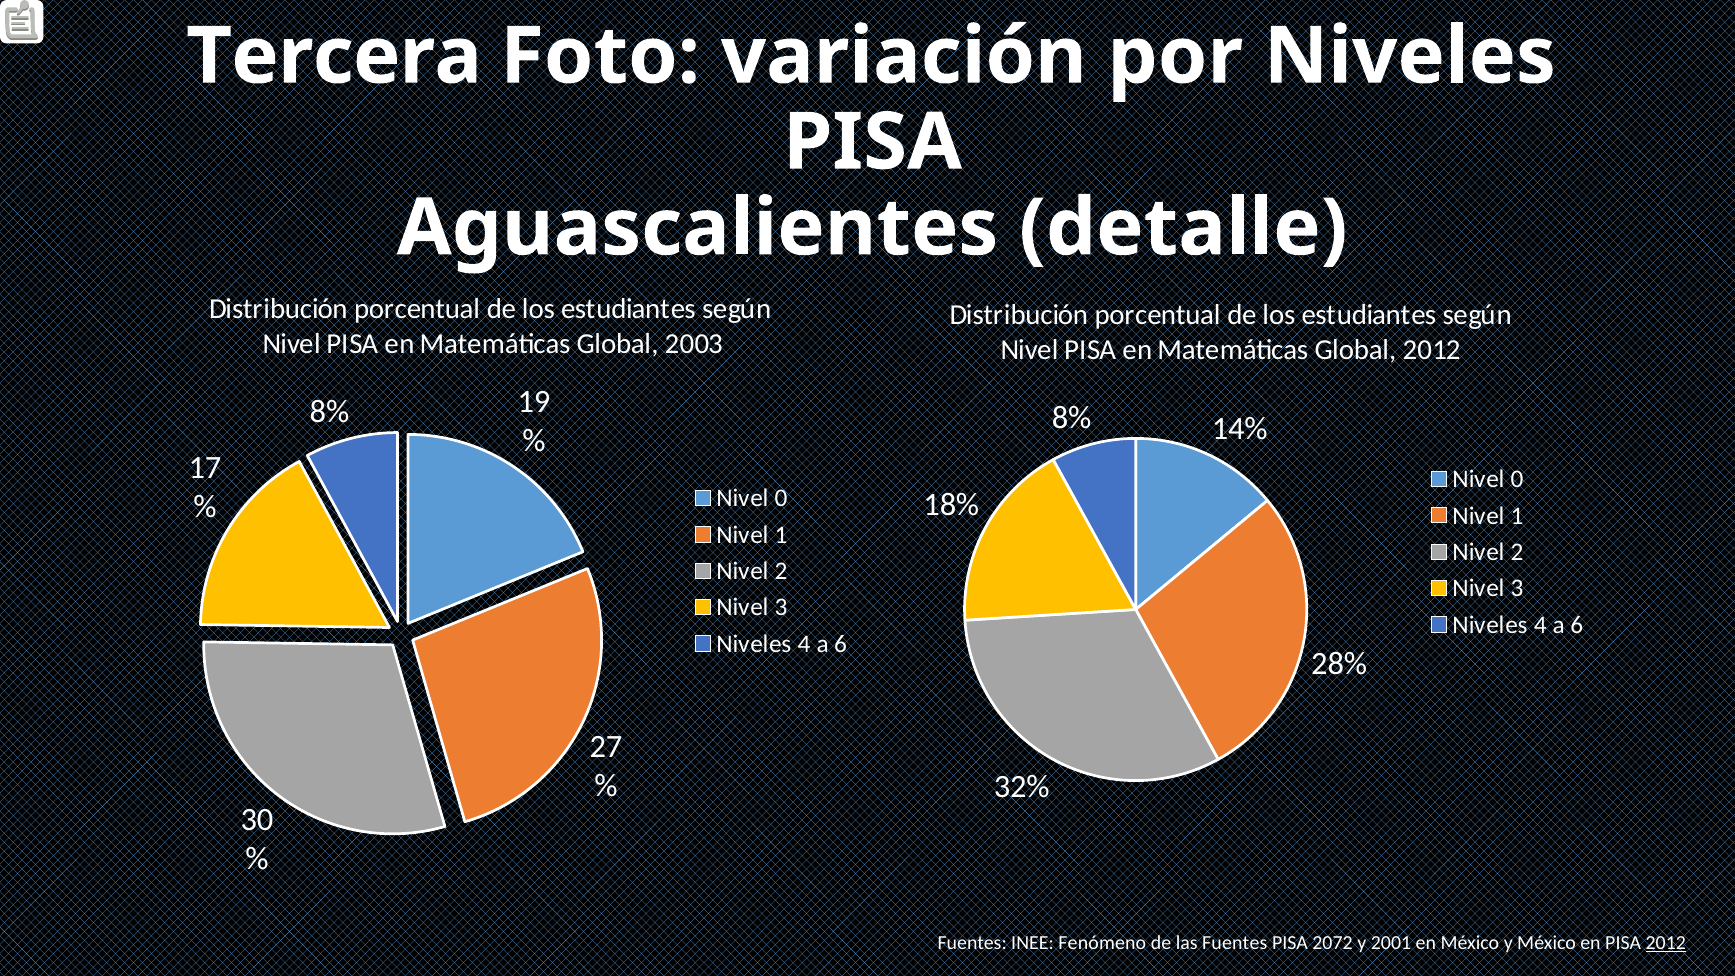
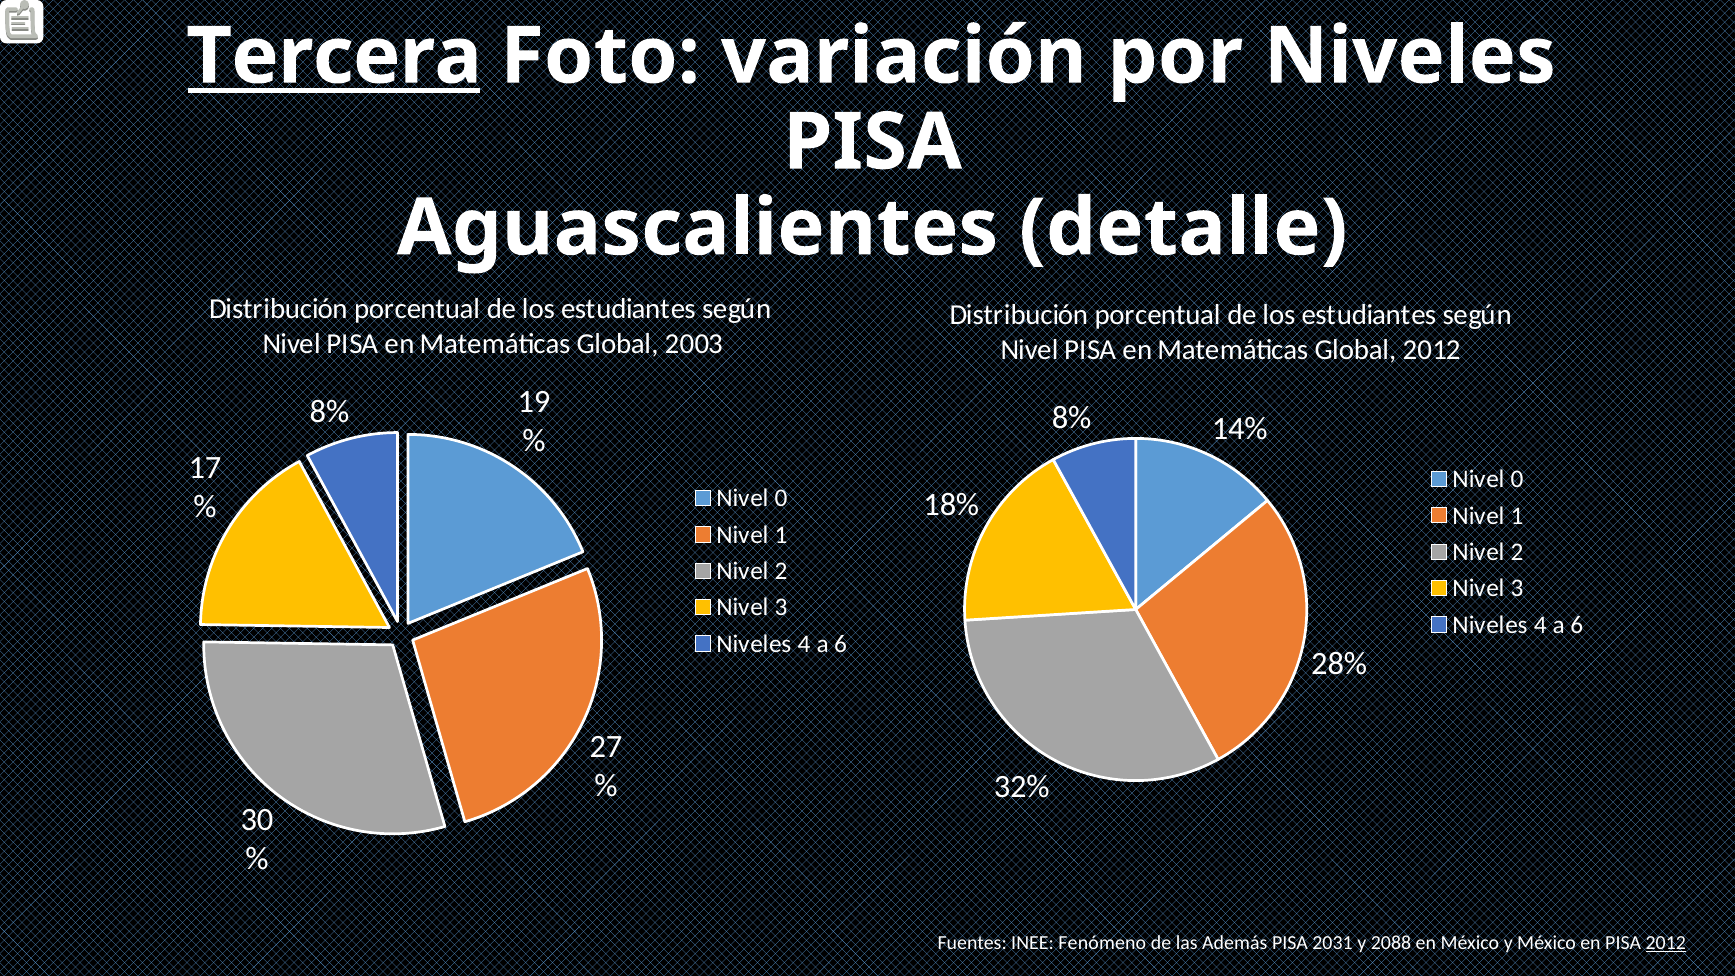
Tercera underline: none -> present
las Fuentes: Fuentes -> Además
2072: 2072 -> 2031
2001: 2001 -> 2088
